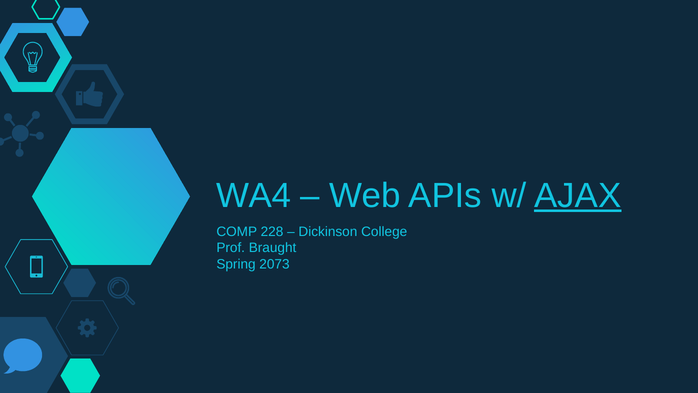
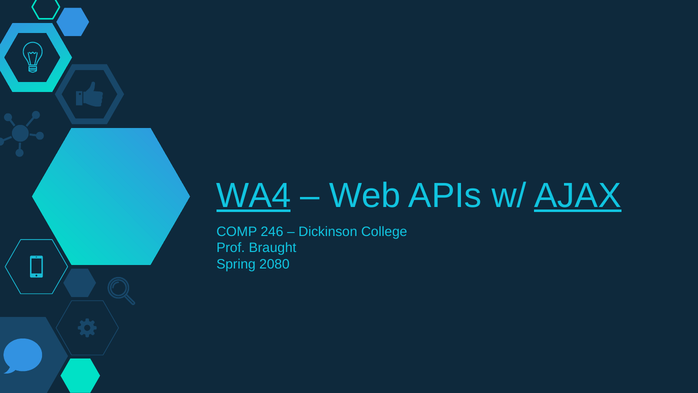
WA4 underline: none -> present
228: 228 -> 246
2073: 2073 -> 2080
